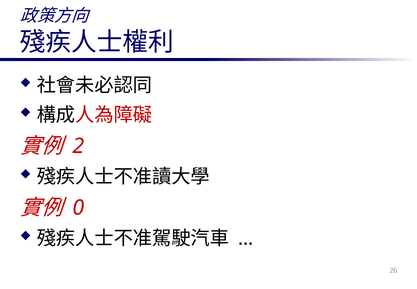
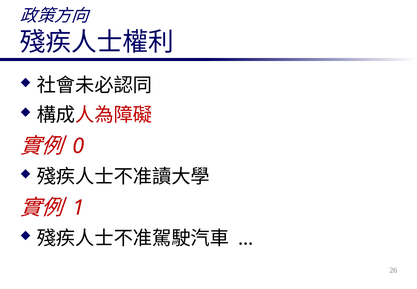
2: 2 -> 0
0: 0 -> 1
